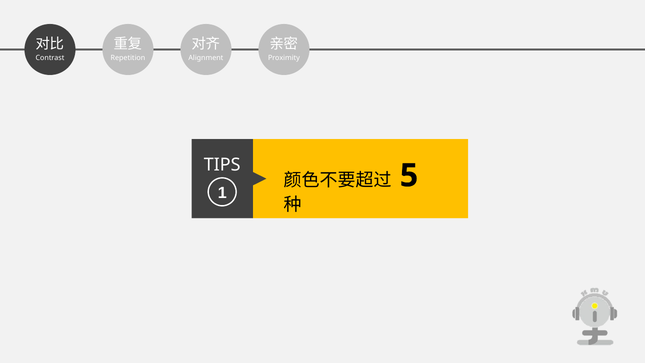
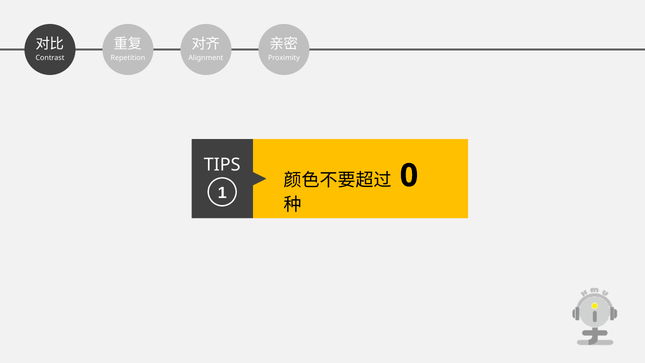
5: 5 -> 0
